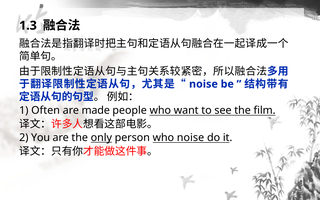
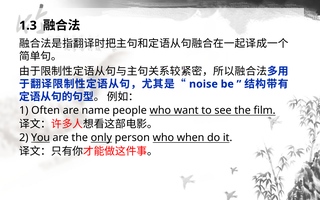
made: made -> name
You underline: none -> present
who noise: noise -> when
